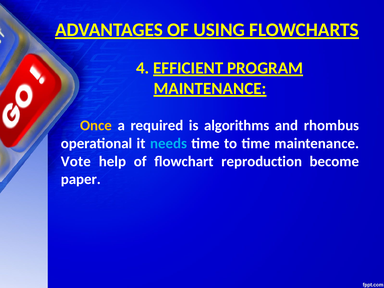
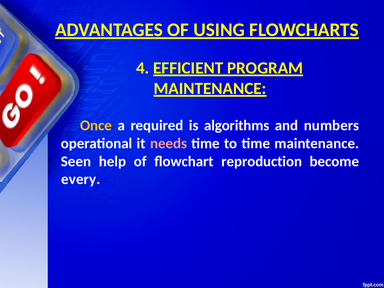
rhombus: rhombus -> numbers
needs colour: light blue -> pink
Vote: Vote -> Seen
paper: paper -> every
